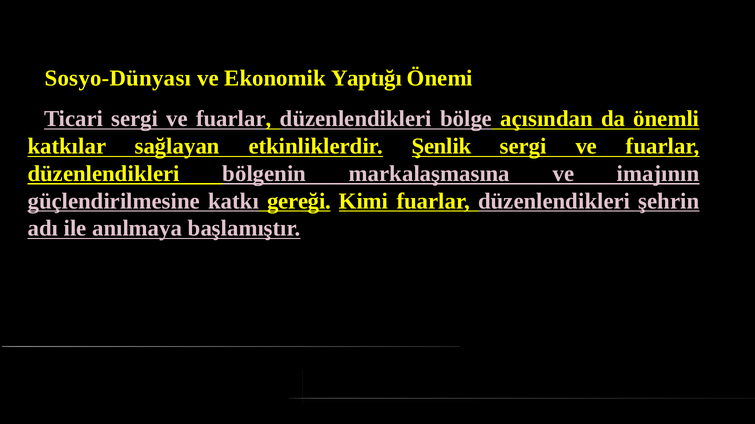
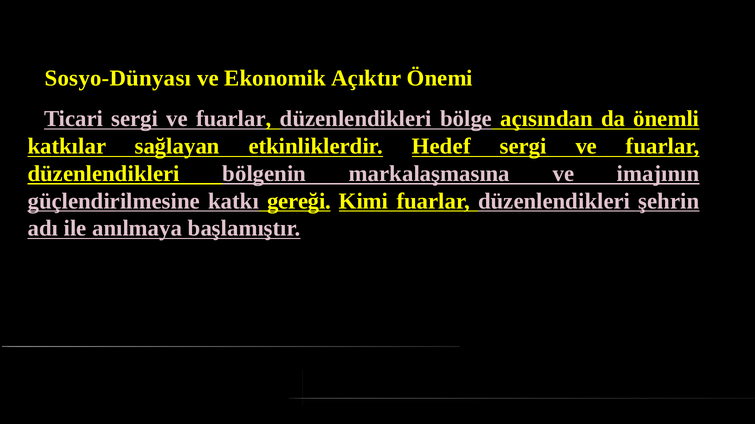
Yaptığı: Yaptığı -> Açıktır
Şenlik: Şenlik -> Hedef
